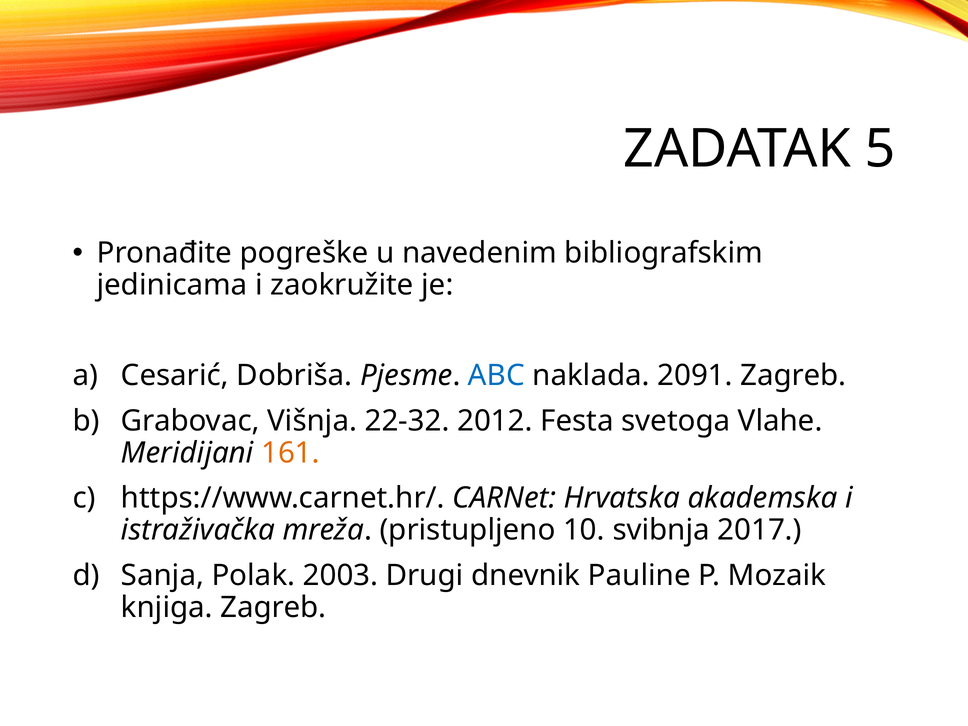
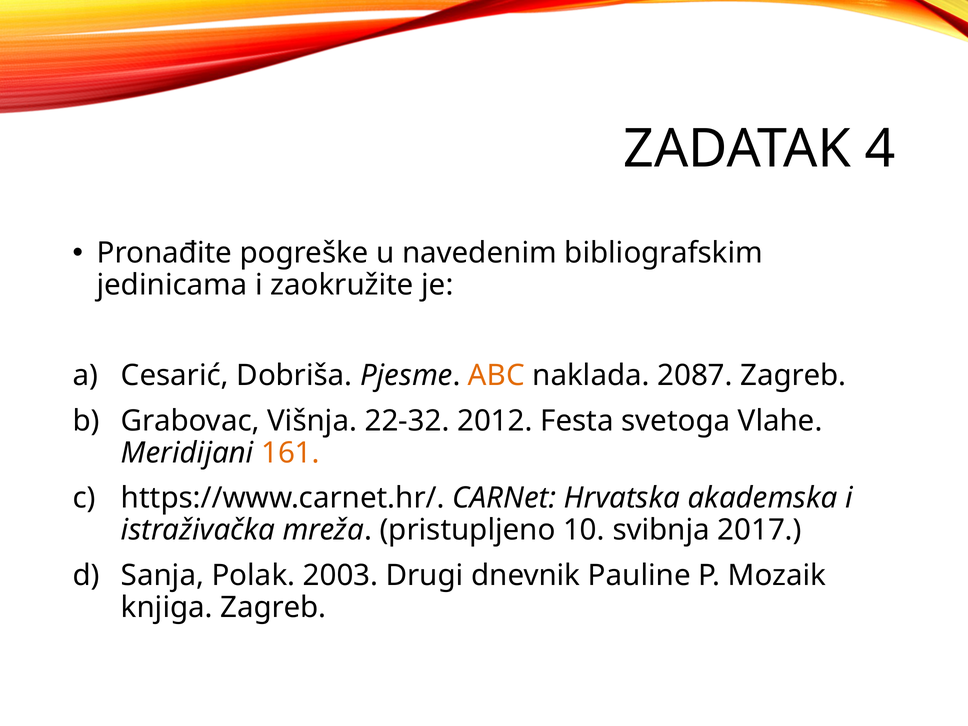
5: 5 -> 4
ABC colour: blue -> orange
2091: 2091 -> 2087
